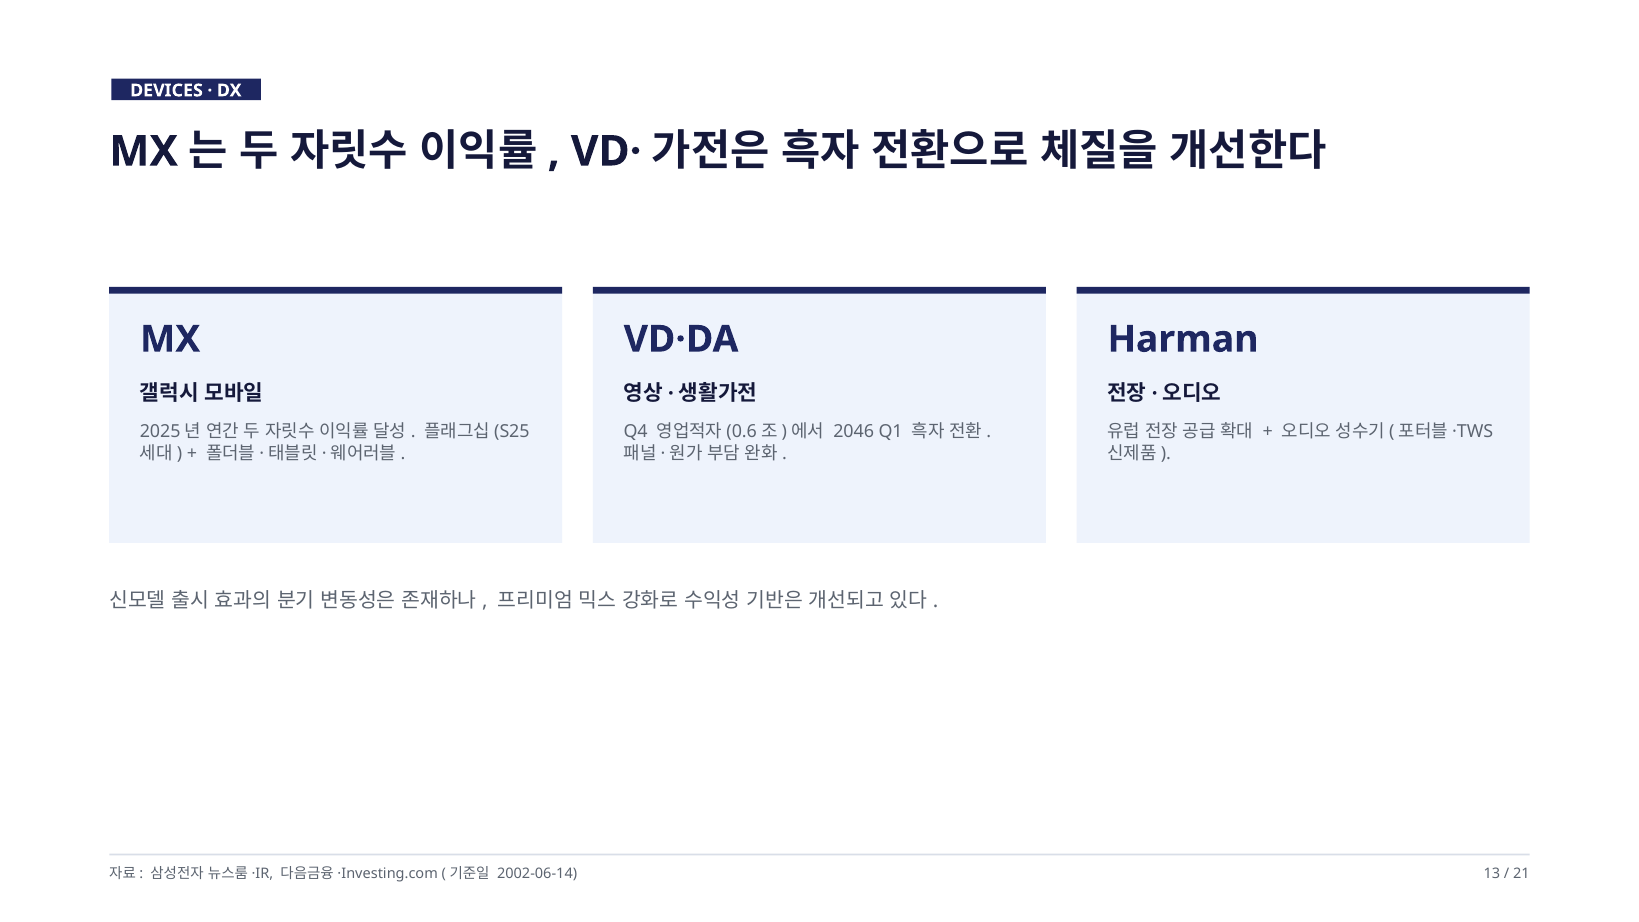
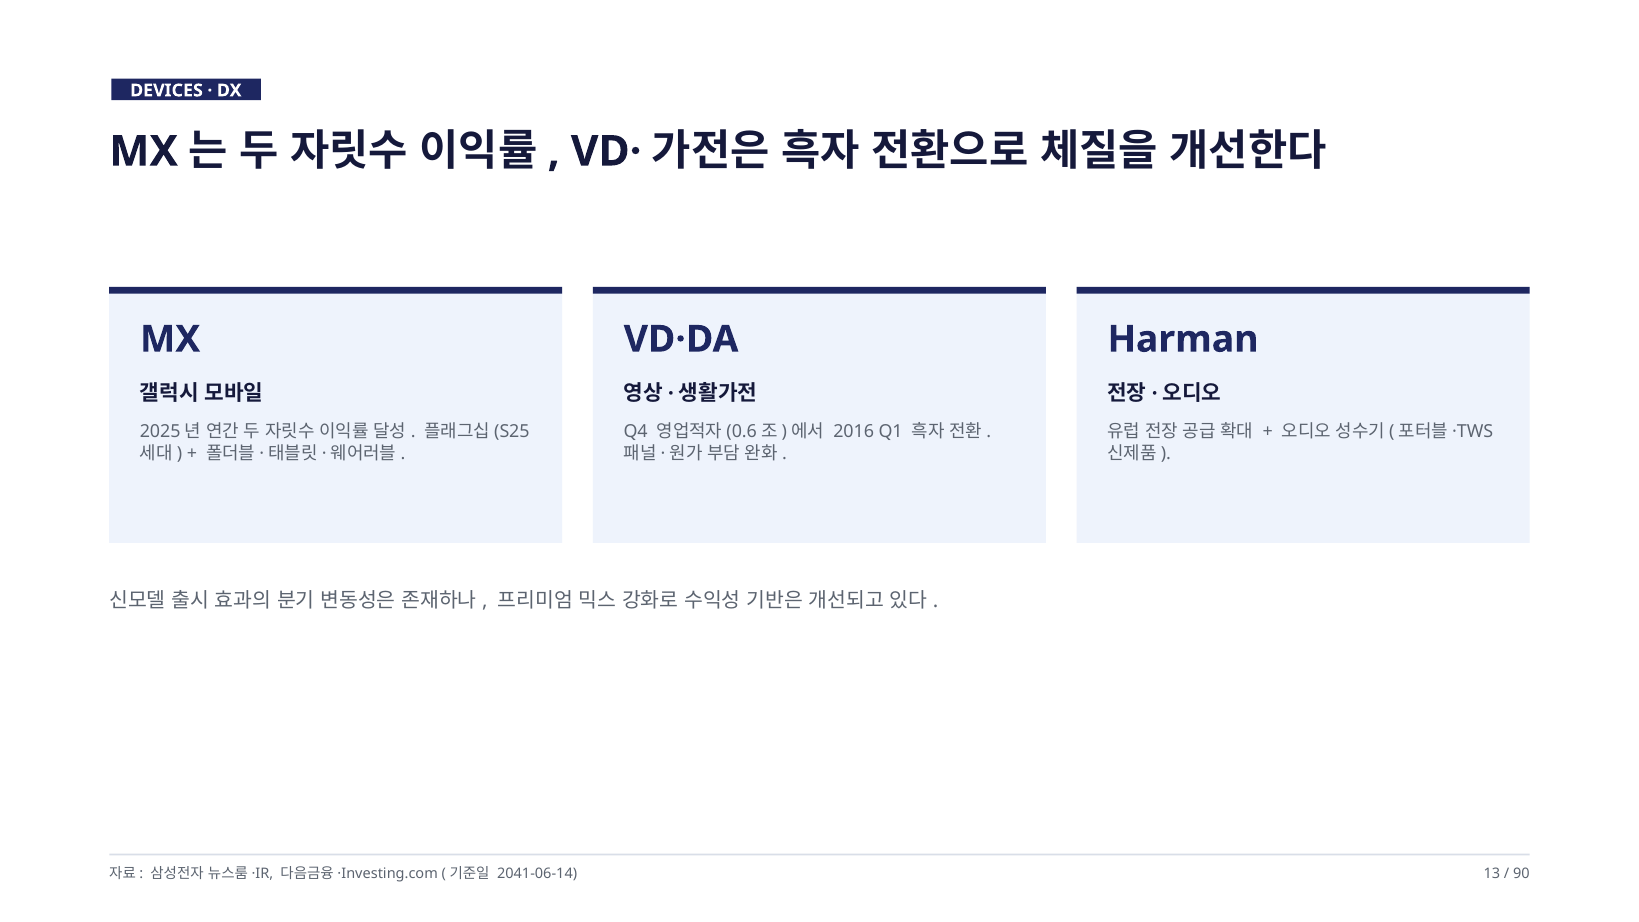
2046: 2046 -> 2016
2002-06-14: 2002-06-14 -> 2041-06-14
21: 21 -> 90
